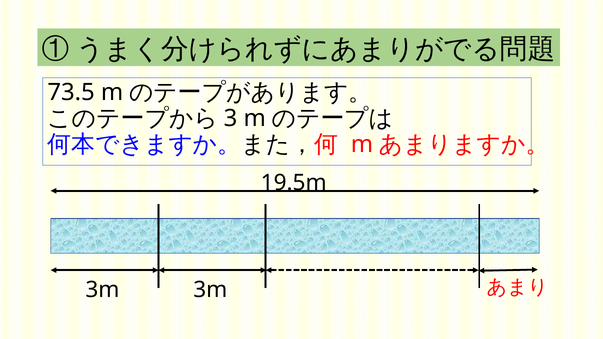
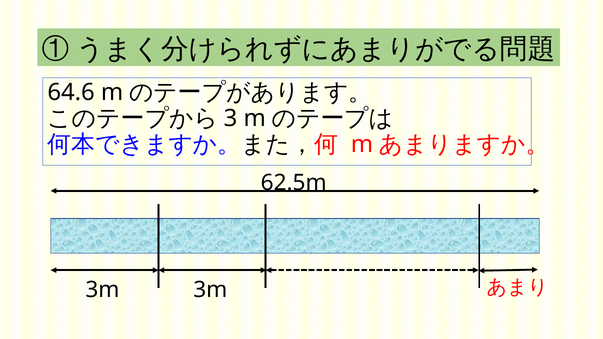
73.5: 73.5 -> 64.6
19.5m: 19.5m -> 62.5m
